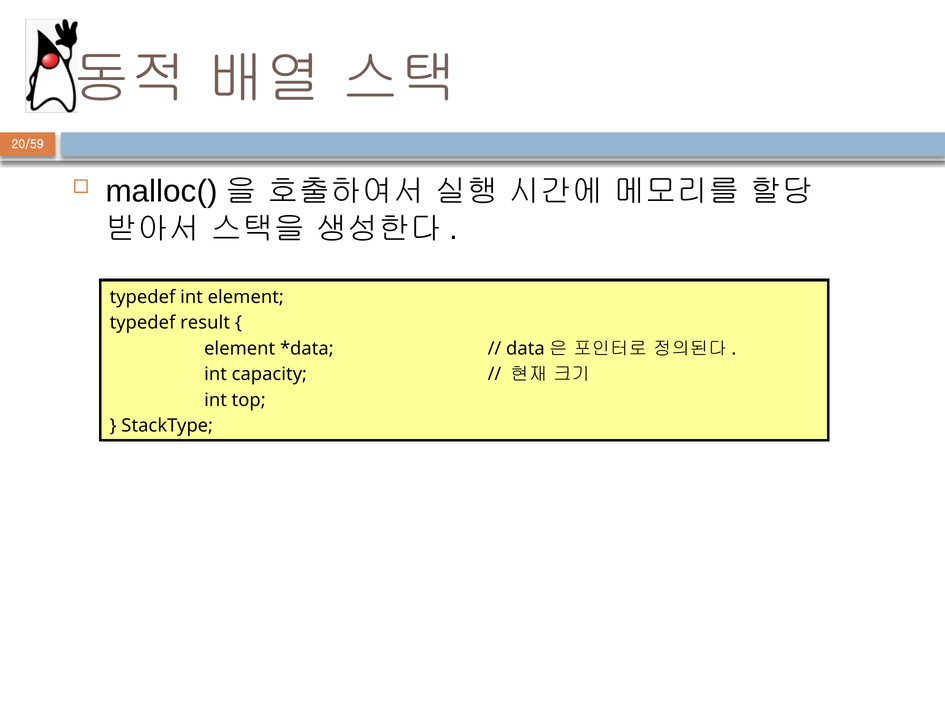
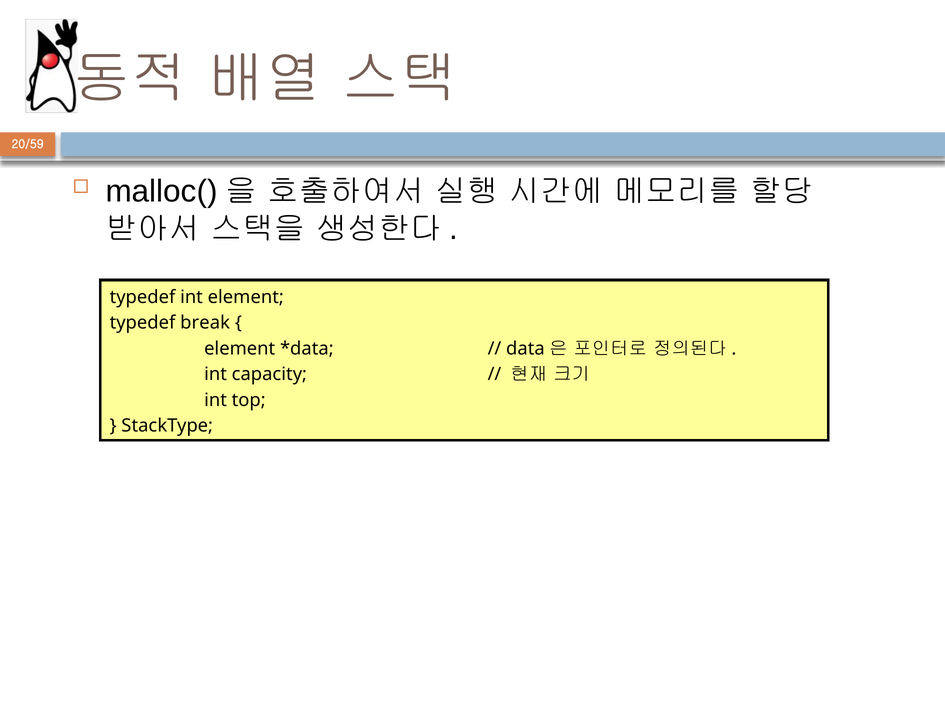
result: result -> break
